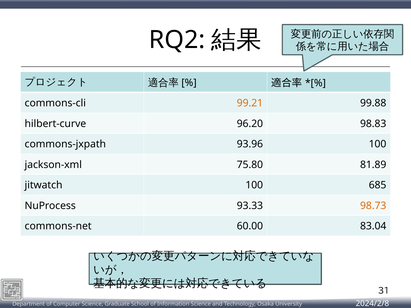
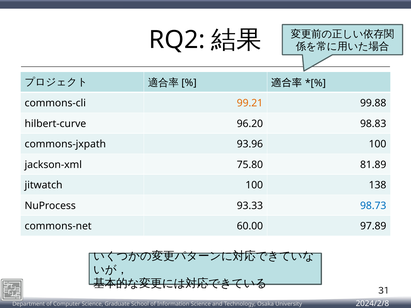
685: 685 -> 138
98.73 colour: orange -> blue
83.04: 83.04 -> 97.89
